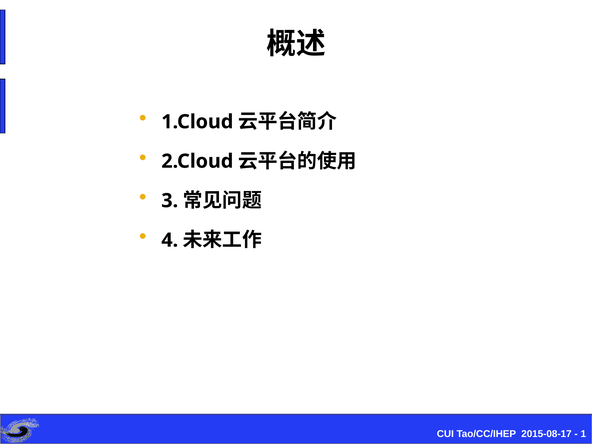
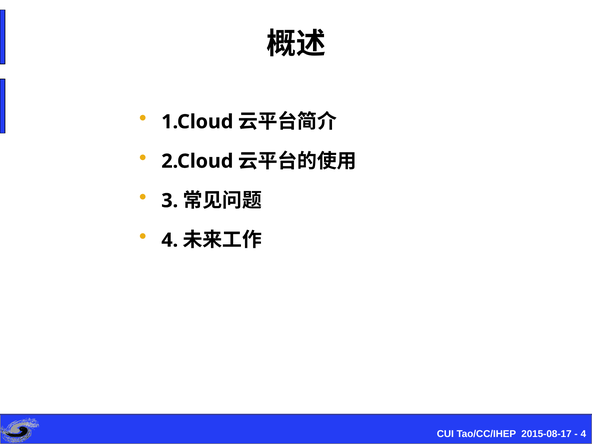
1 at (583, 434): 1 -> 4
